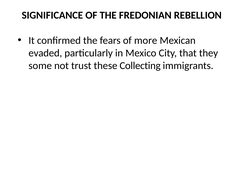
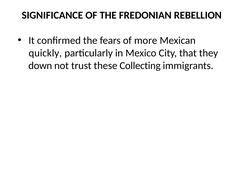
evaded: evaded -> quickly
some: some -> down
